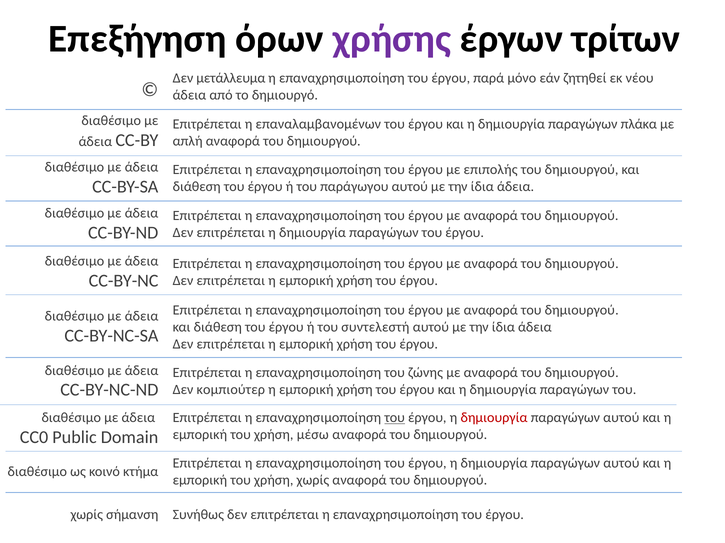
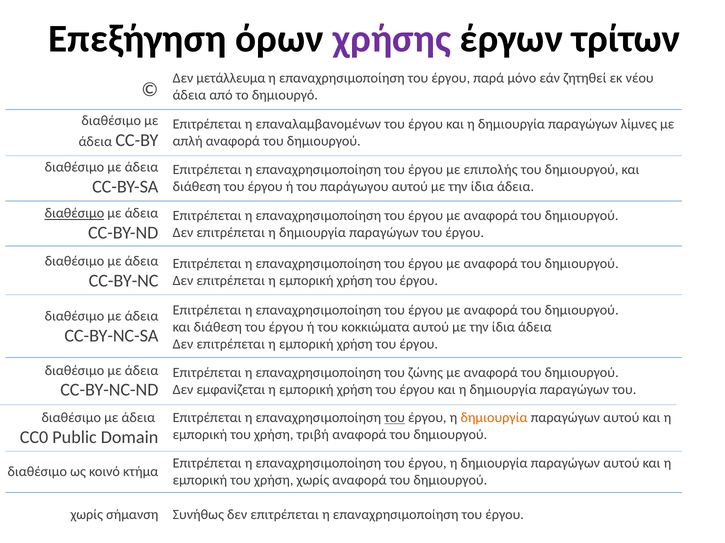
πλάκα: πλάκα -> λίμνες
διαθέσιμο at (74, 214) underline: none -> present
συντελεστή: συντελεστή -> κοκκιώματα
κομπιούτερ: κομπιούτερ -> εμφανίζεται
δημιουργία at (494, 418) colour: red -> orange
μέσω: μέσω -> τριβή
